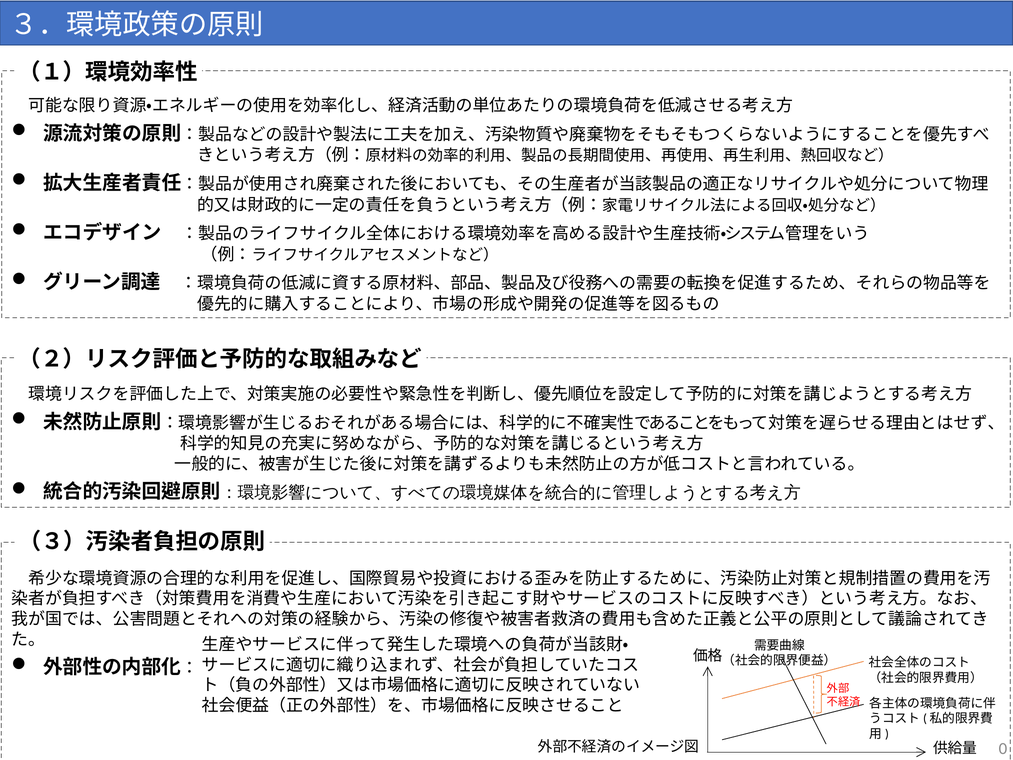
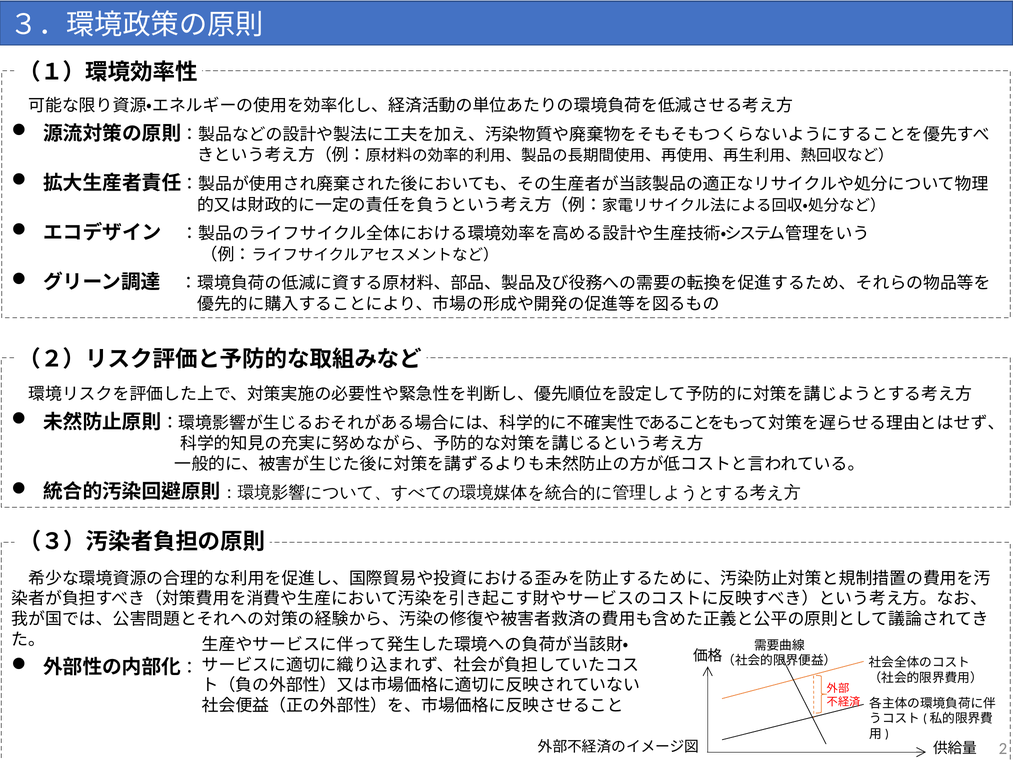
0: 0 -> 2
